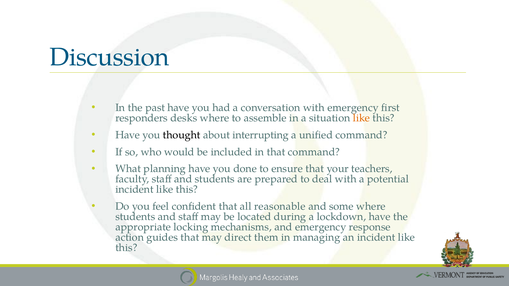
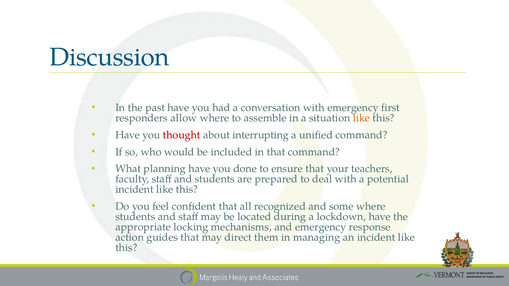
desks: desks -> allow
thought colour: black -> red
reasonable: reasonable -> recognized
